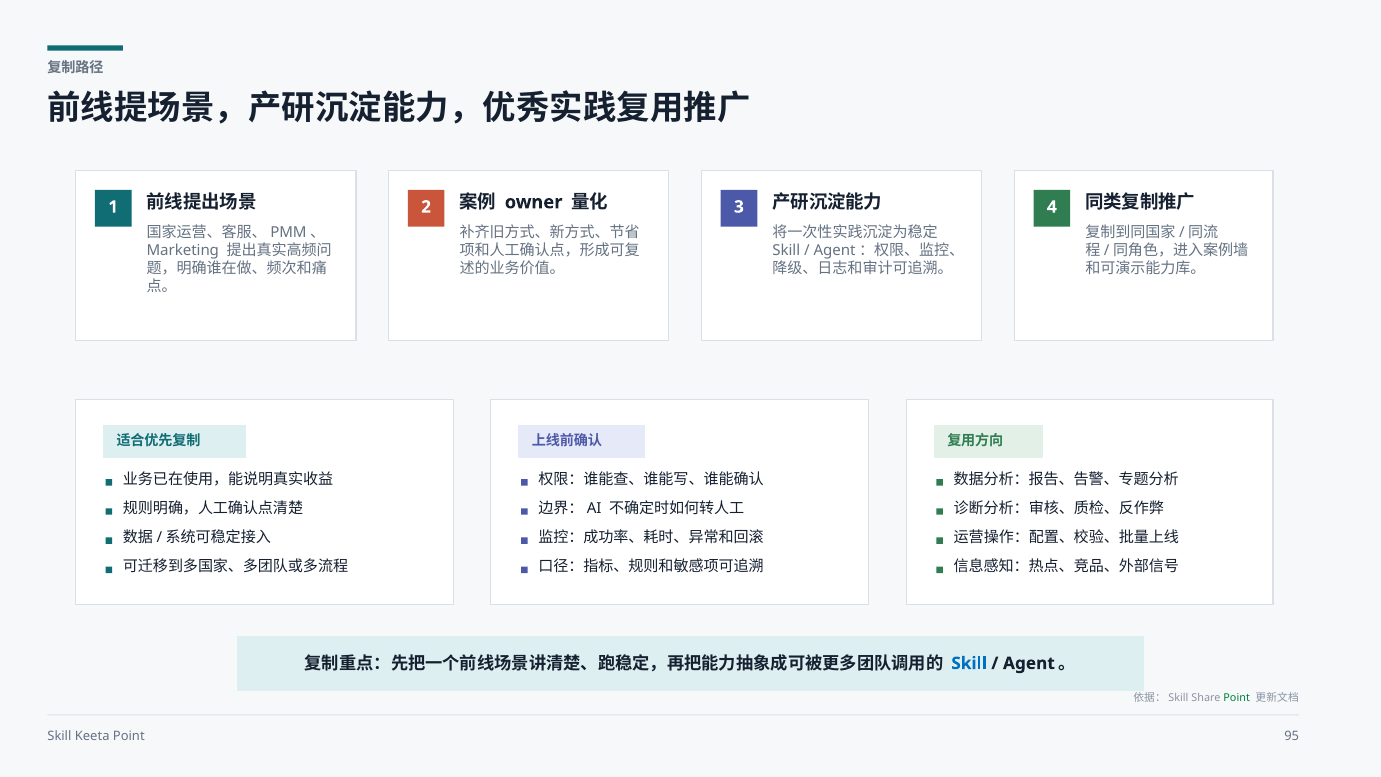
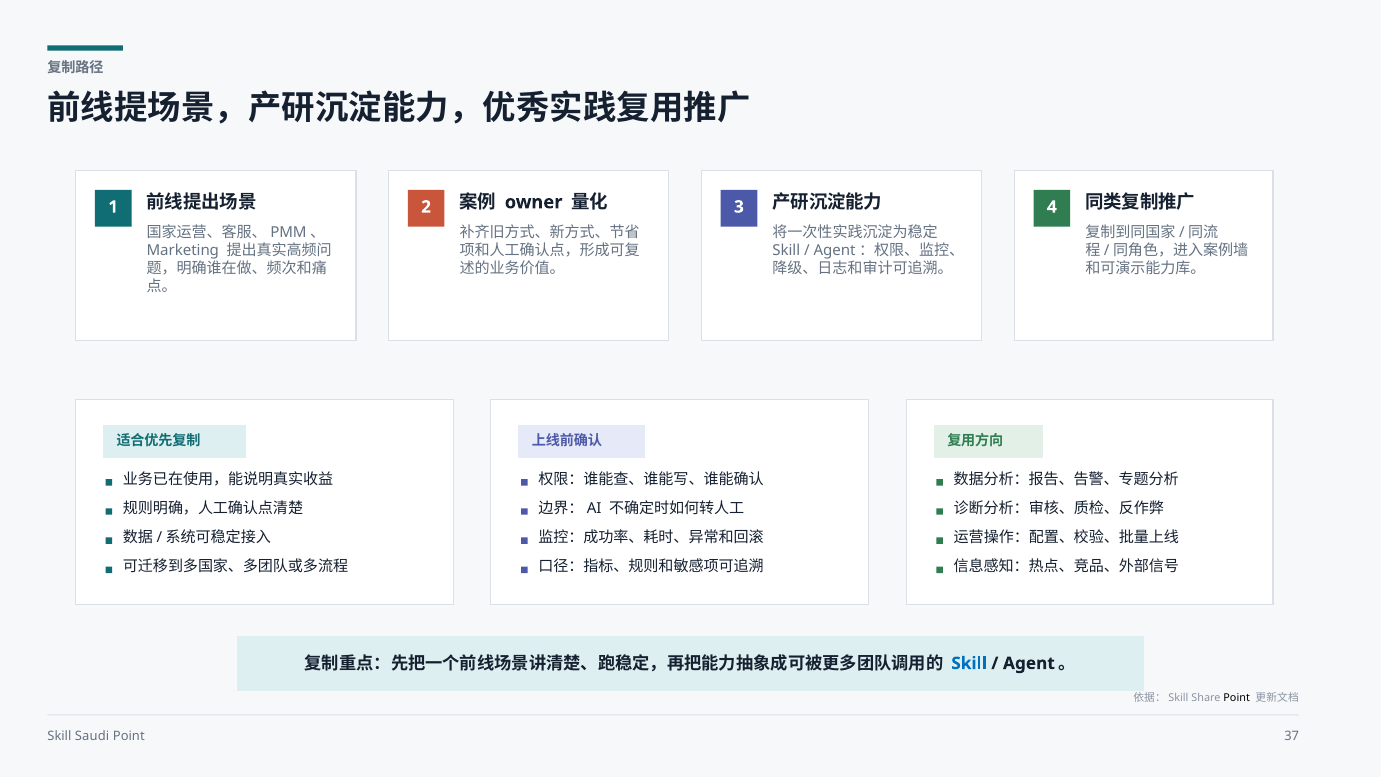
Point at (1237, 698) colour: green -> black
Keeta: Keeta -> Saudi
95: 95 -> 37
